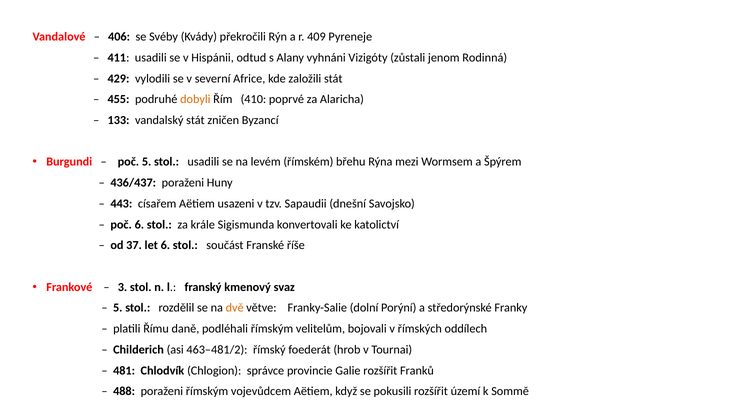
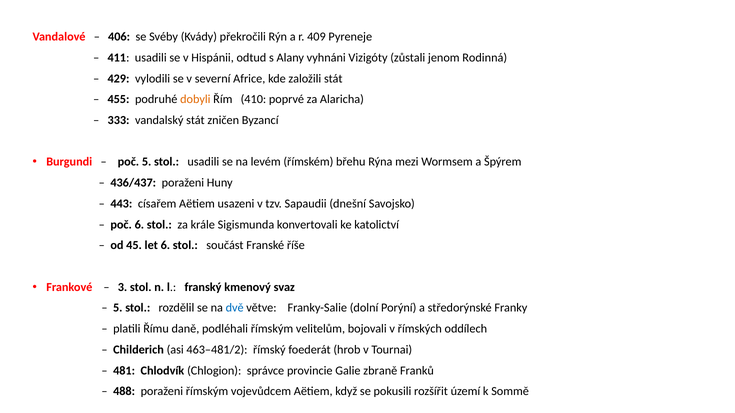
133: 133 -> 333
37: 37 -> 45
dvě colour: orange -> blue
Galie rozšířit: rozšířit -> zbraně
